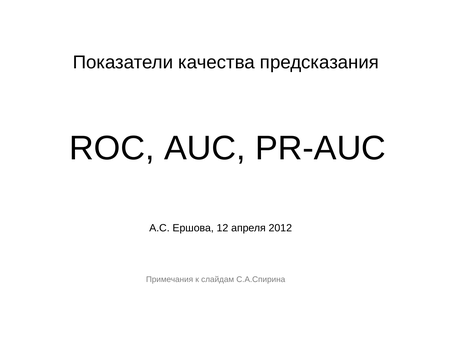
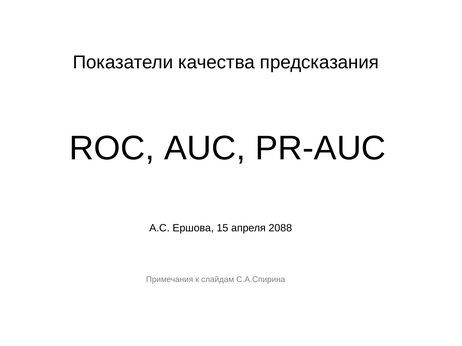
12: 12 -> 15
2012: 2012 -> 2088
